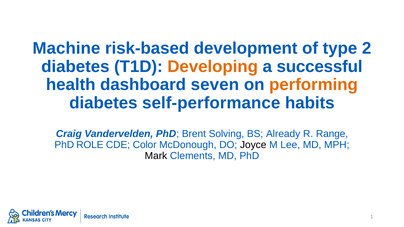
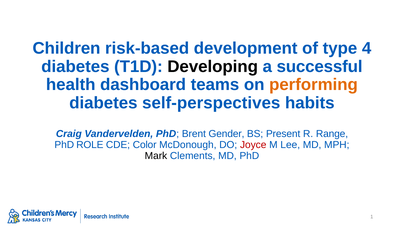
Machine: Machine -> Children
2: 2 -> 4
Developing colour: orange -> black
seven: seven -> teams
self-performance: self-performance -> self-perspectives
Solving: Solving -> Gender
Already: Already -> Present
Joyce colour: black -> red
